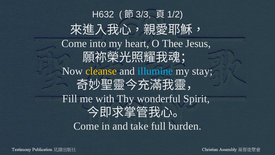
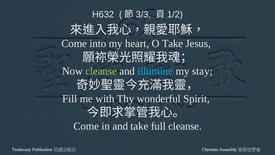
O Thee: Thee -> Take
cleanse at (101, 71) colour: yellow -> light green
full burden: burden -> cleanse
